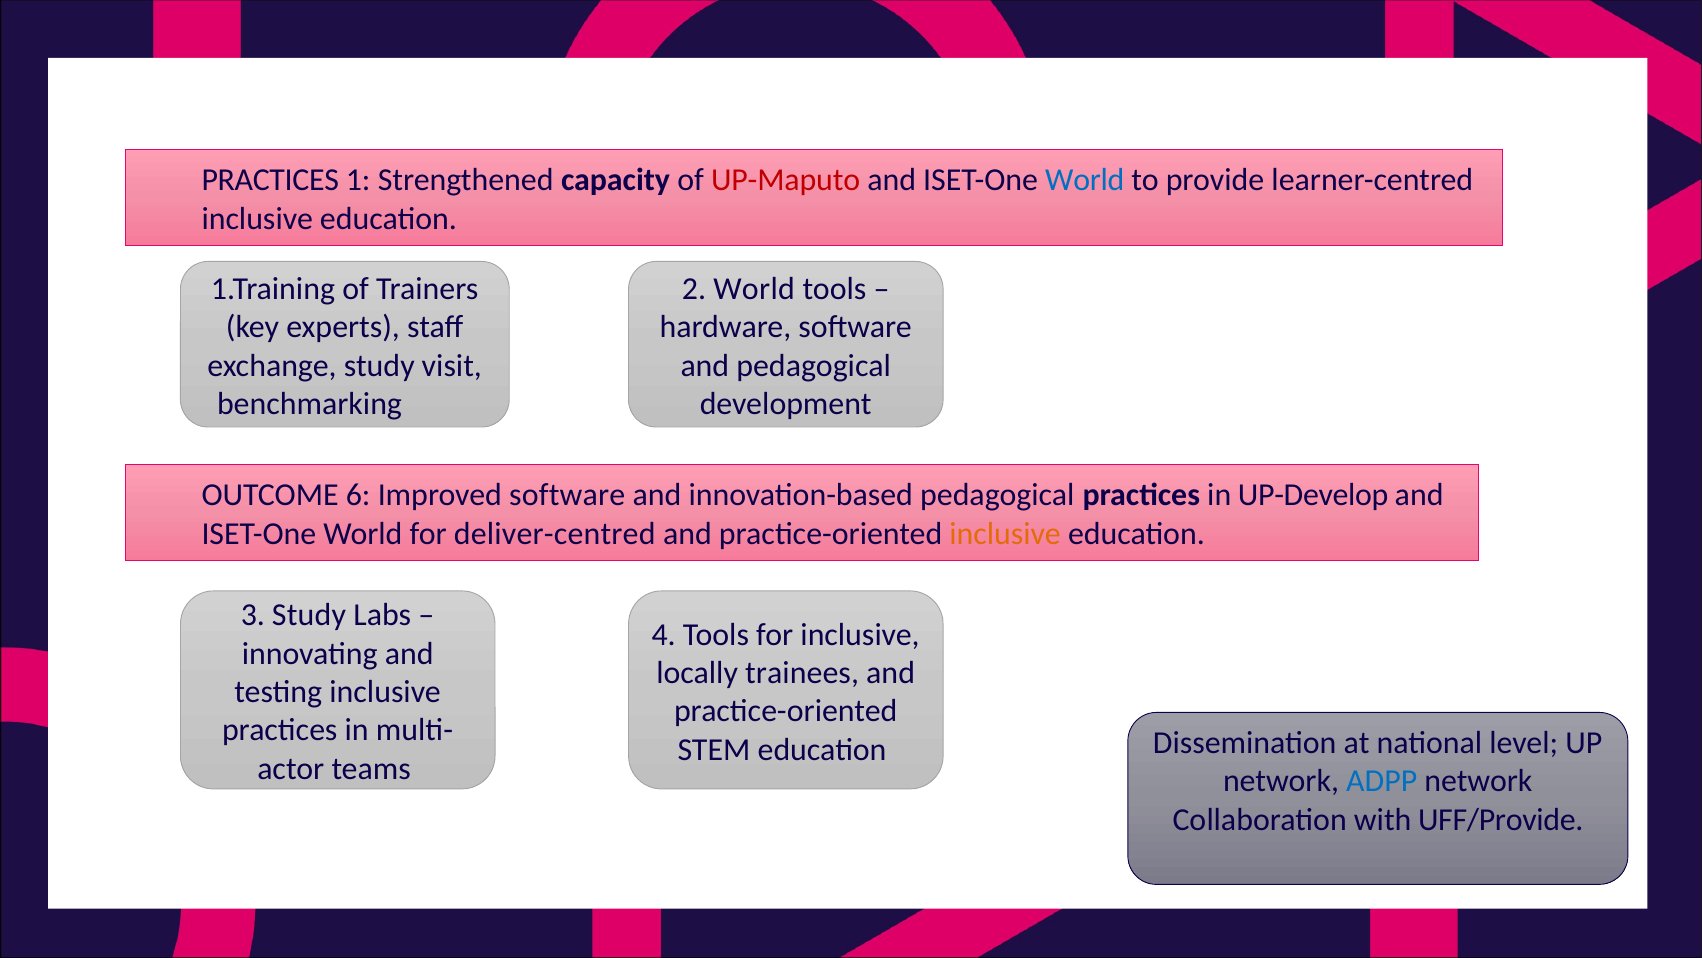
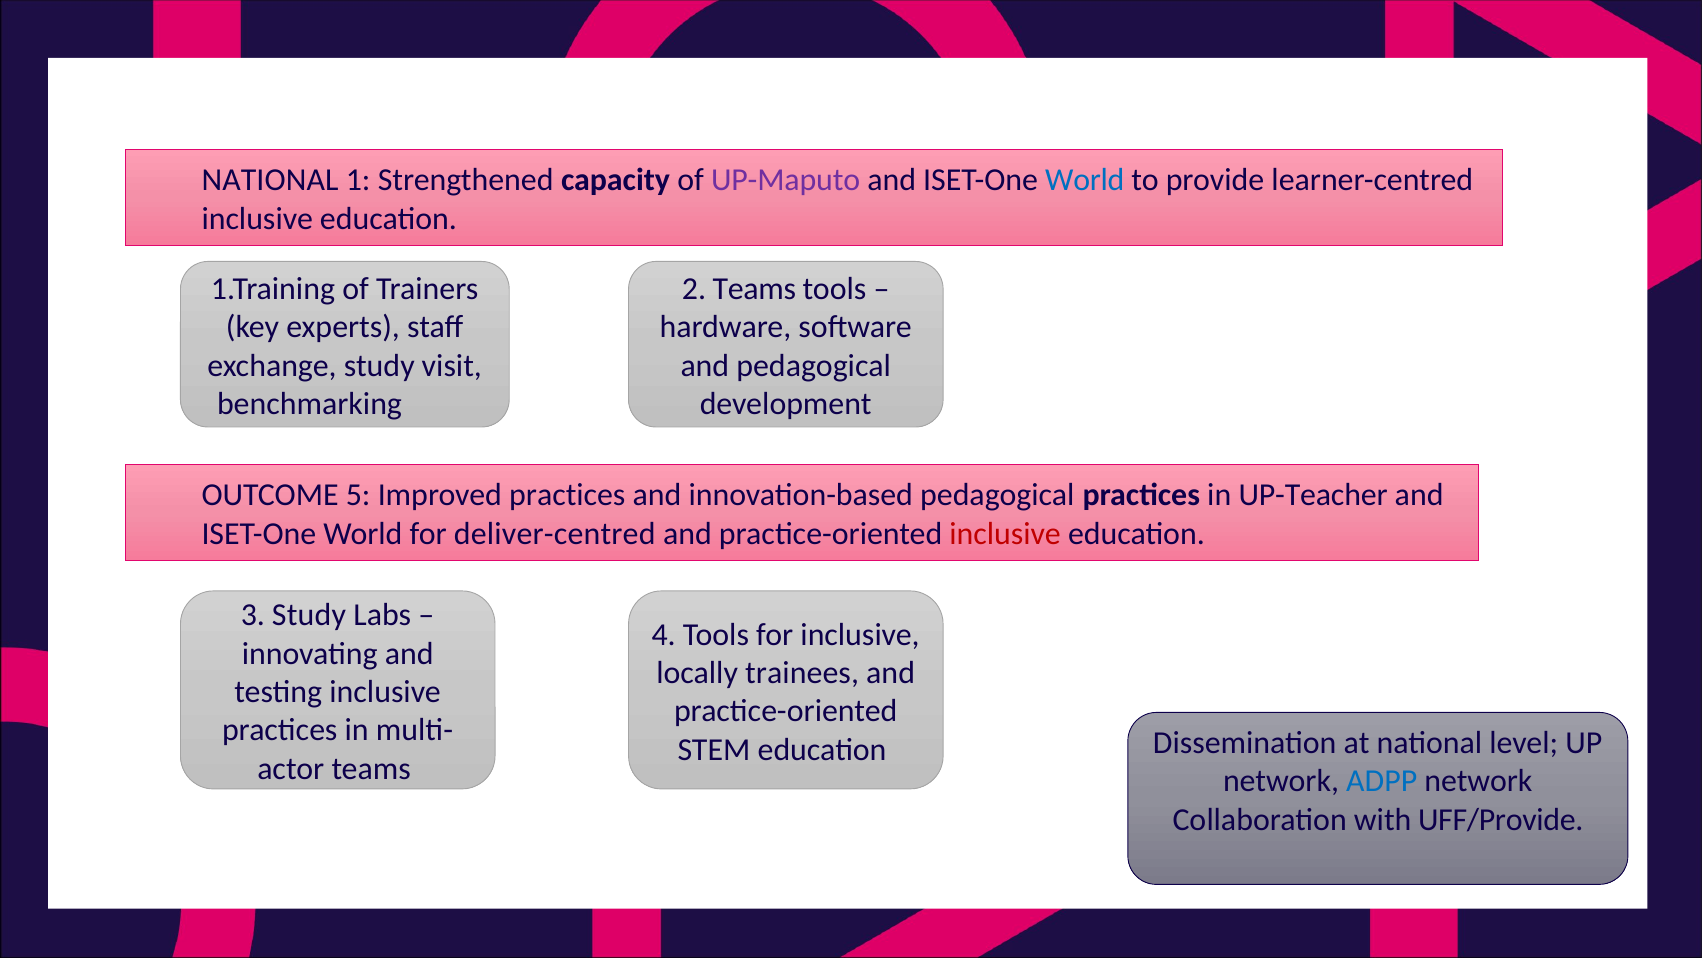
PRACTICES at (270, 180): PRACTICES -> NATIONAL
UP-Maputo colour: red -> purple
2 World: World -> Teams
6: 6 -> 5
Improved software: software -> practices
UP-Develop: UP-Develop -> UP-Teacher
inclusive at (1005, 533) colour: orange -> red
